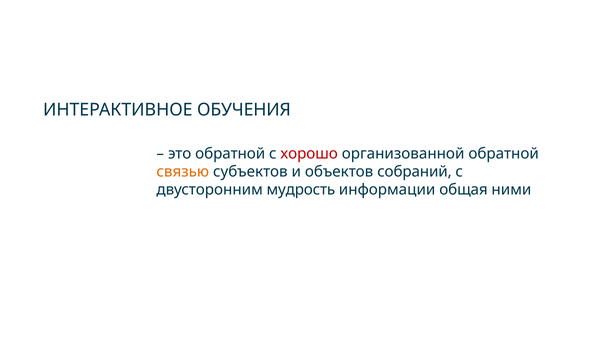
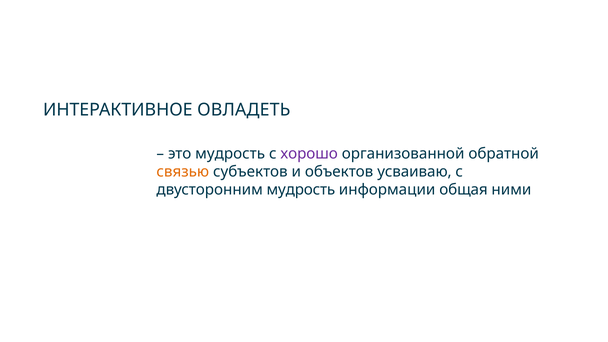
ОБУЧЕНИЯ: ОБУЧЕНИЯ -> ОВЛАДЕТЬ
это обратной: обратной -> мудрость
хорошо colour: red -> purple
собраний: собраний -> усваиваю
